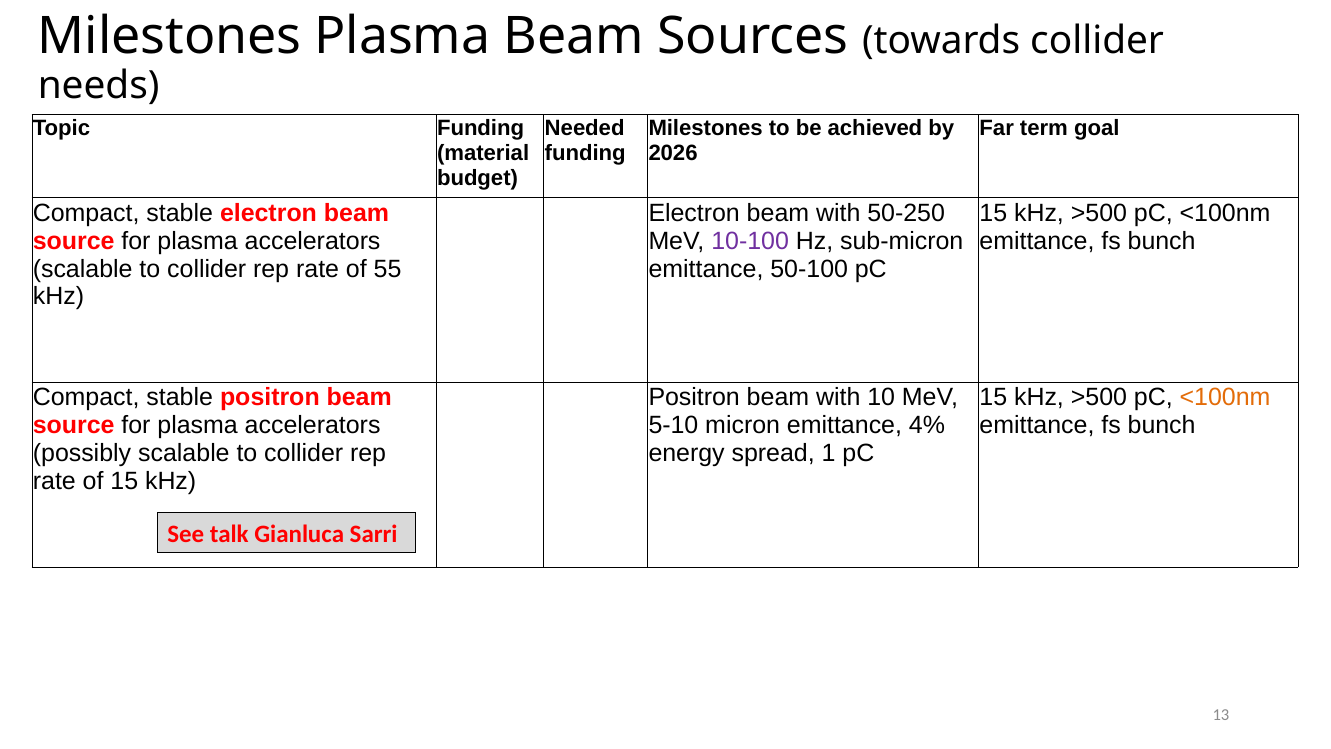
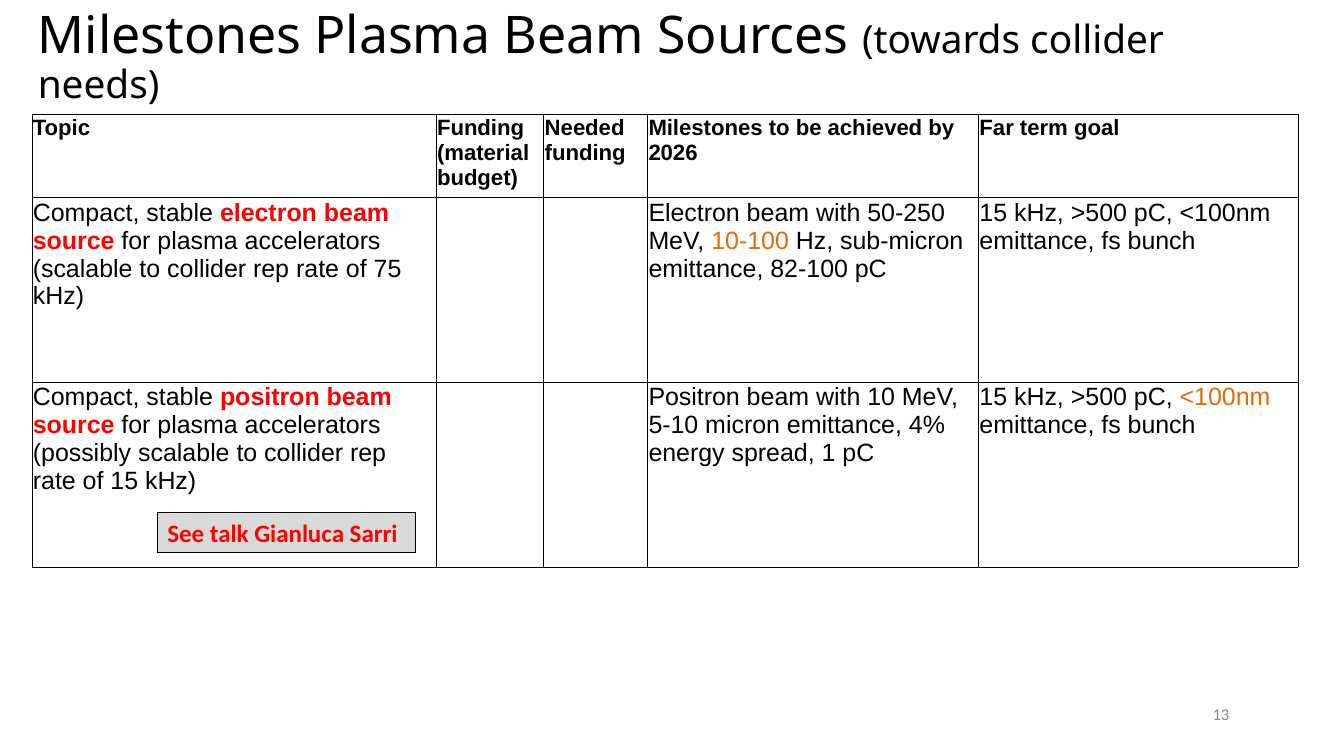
10-100 colour: purple -> orange
55: 55 -> 75
50-100: 50-100 -> 82-100
